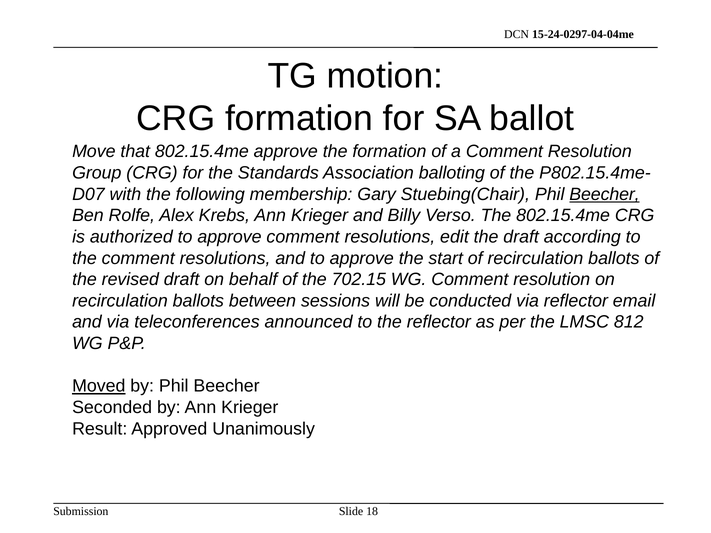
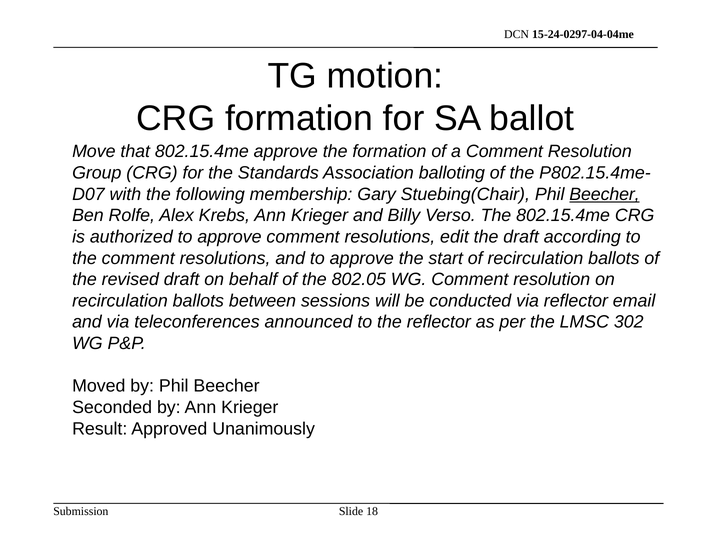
702.15: 702.15 -> 802.05
812: 812 -> 302
Moved underline: present -> none
